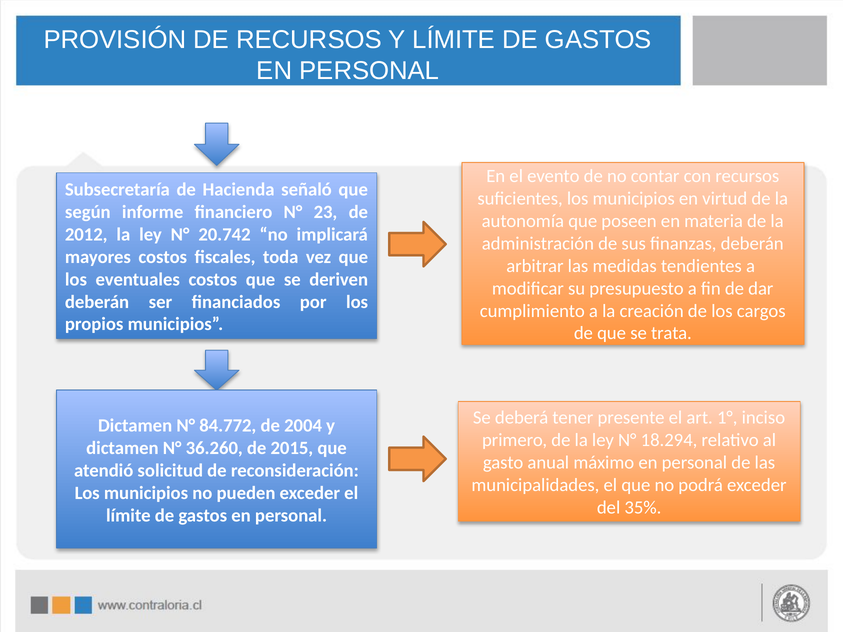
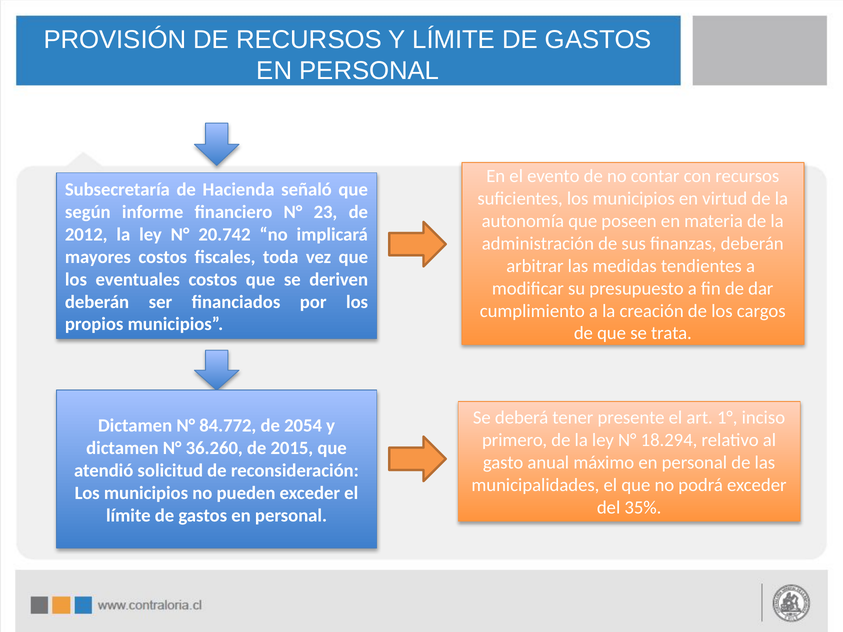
2004: 2004 -> 2054
